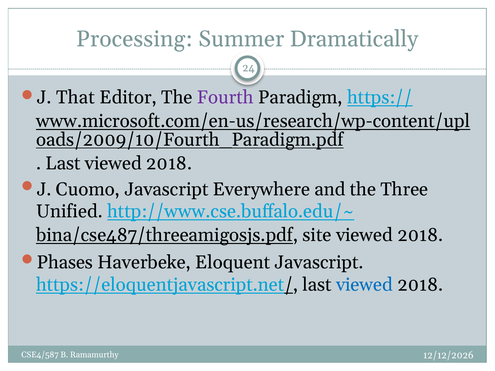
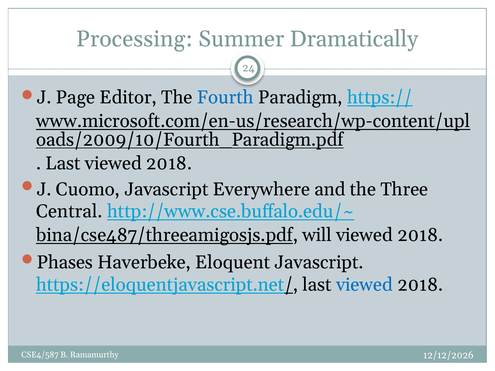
That: That -> Page
Fourth colour: purple -> blue
Unified: Unified -> Central
site: site -> will
